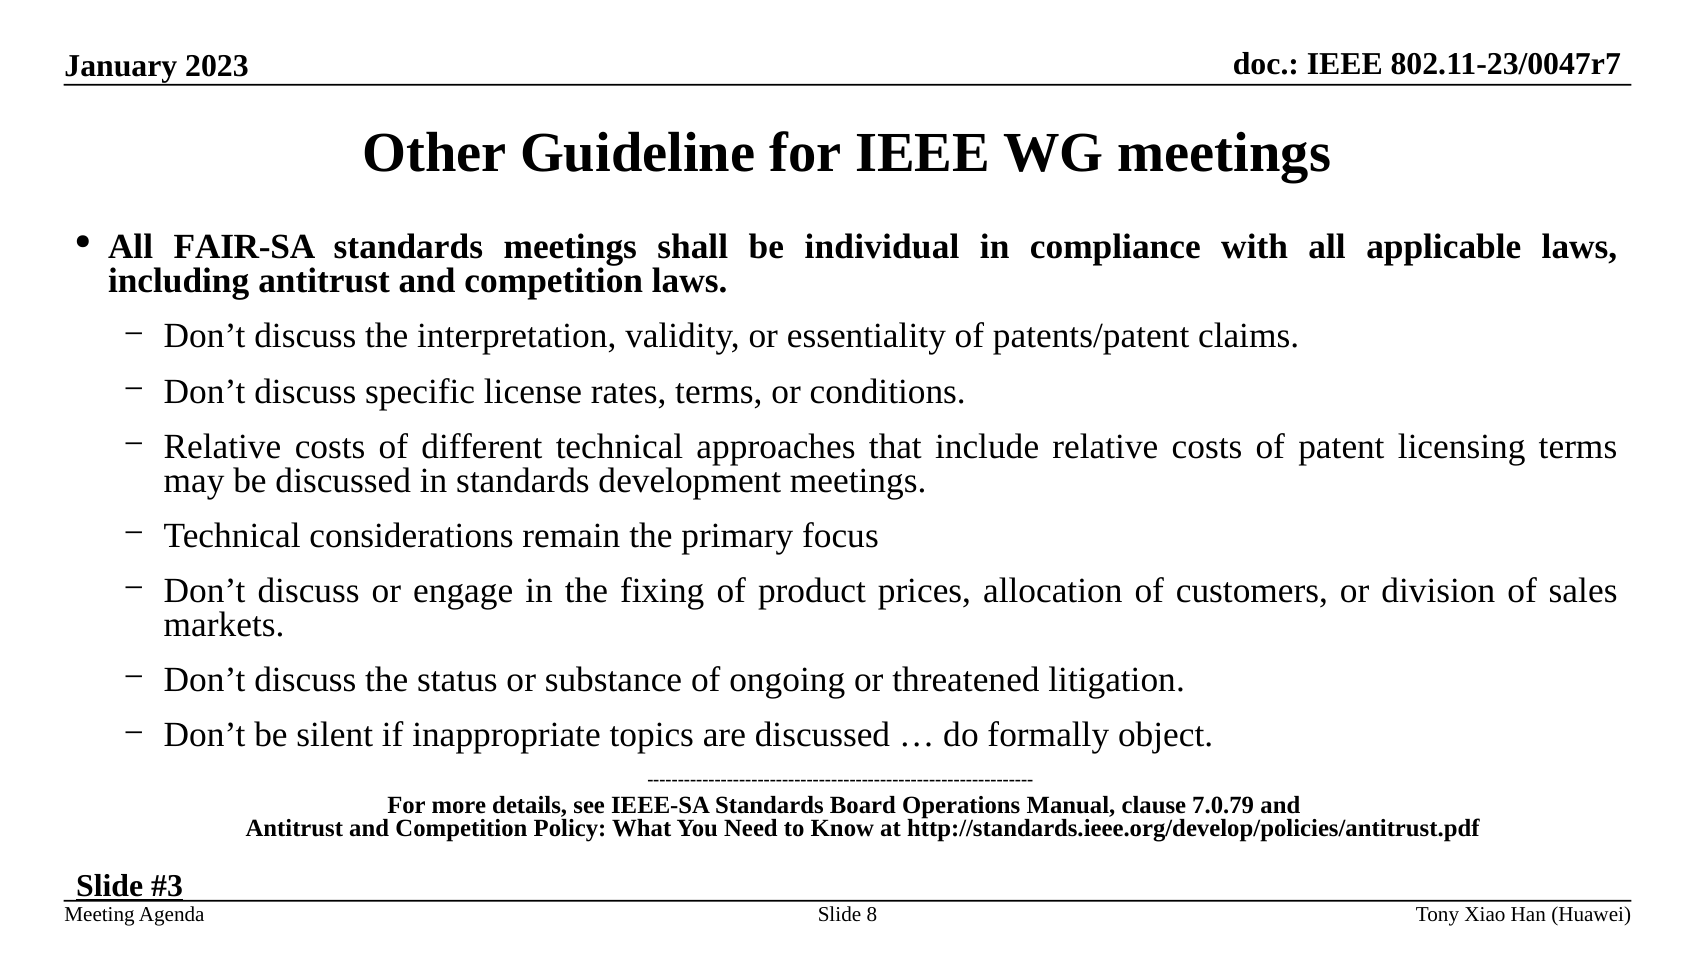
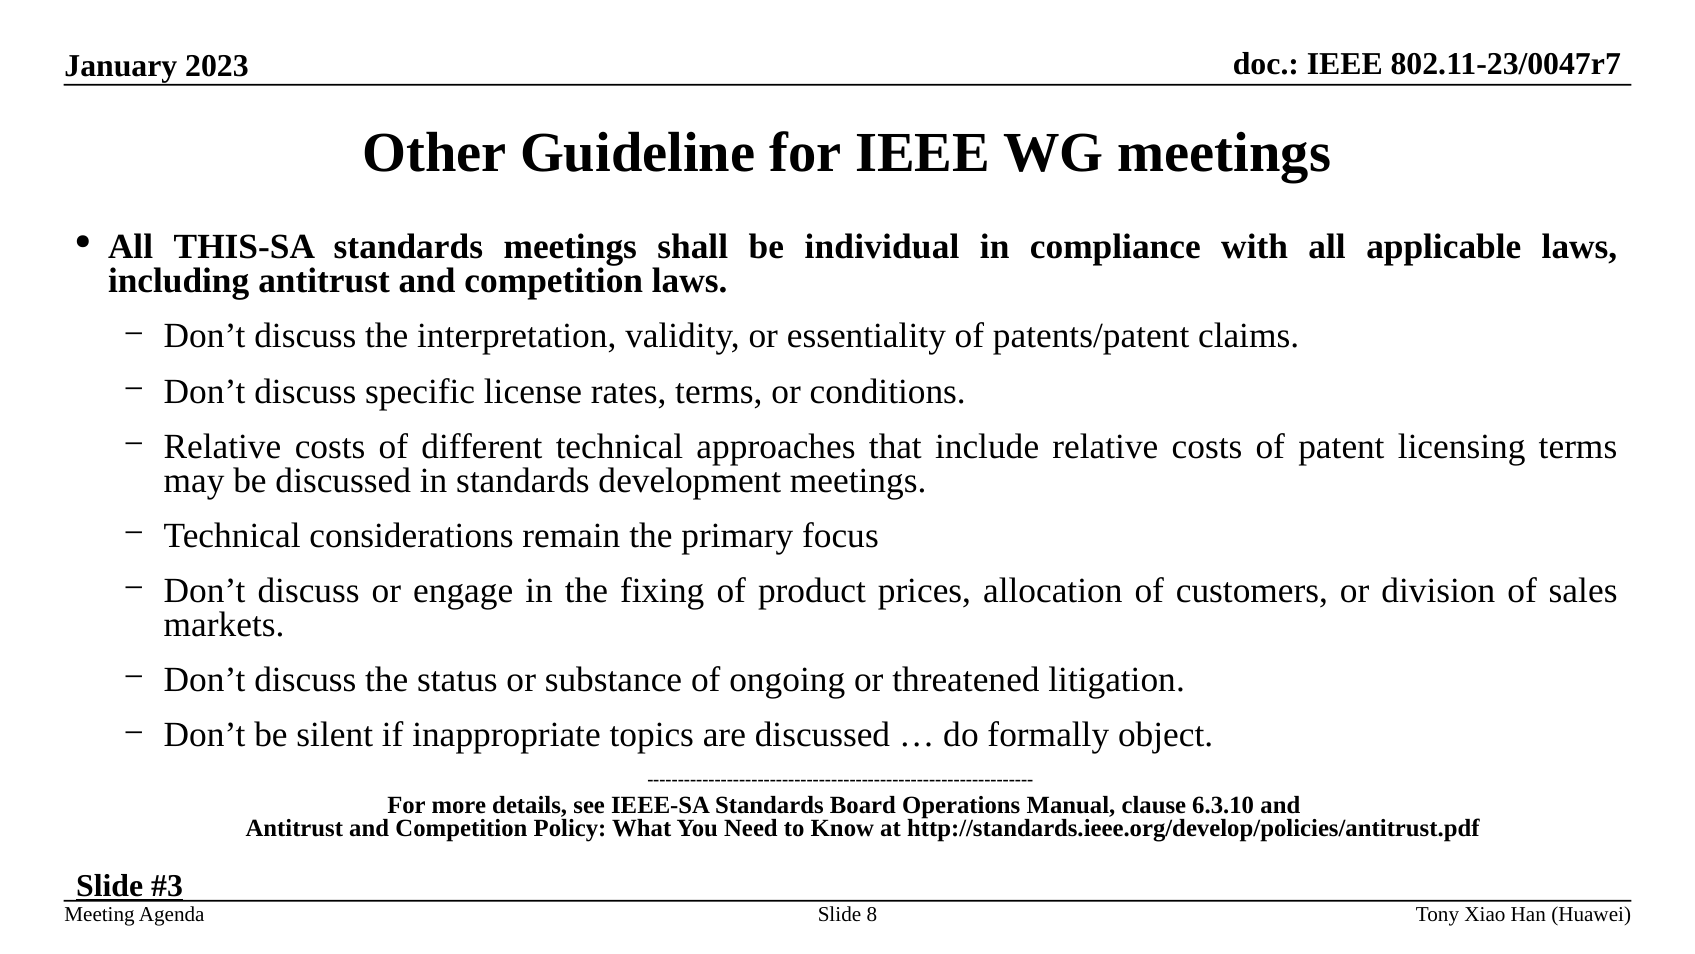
FAIR-SA: FAIR-SA -> THIS-SA
7.0.79: 7.0.79 -> 6.3.10
